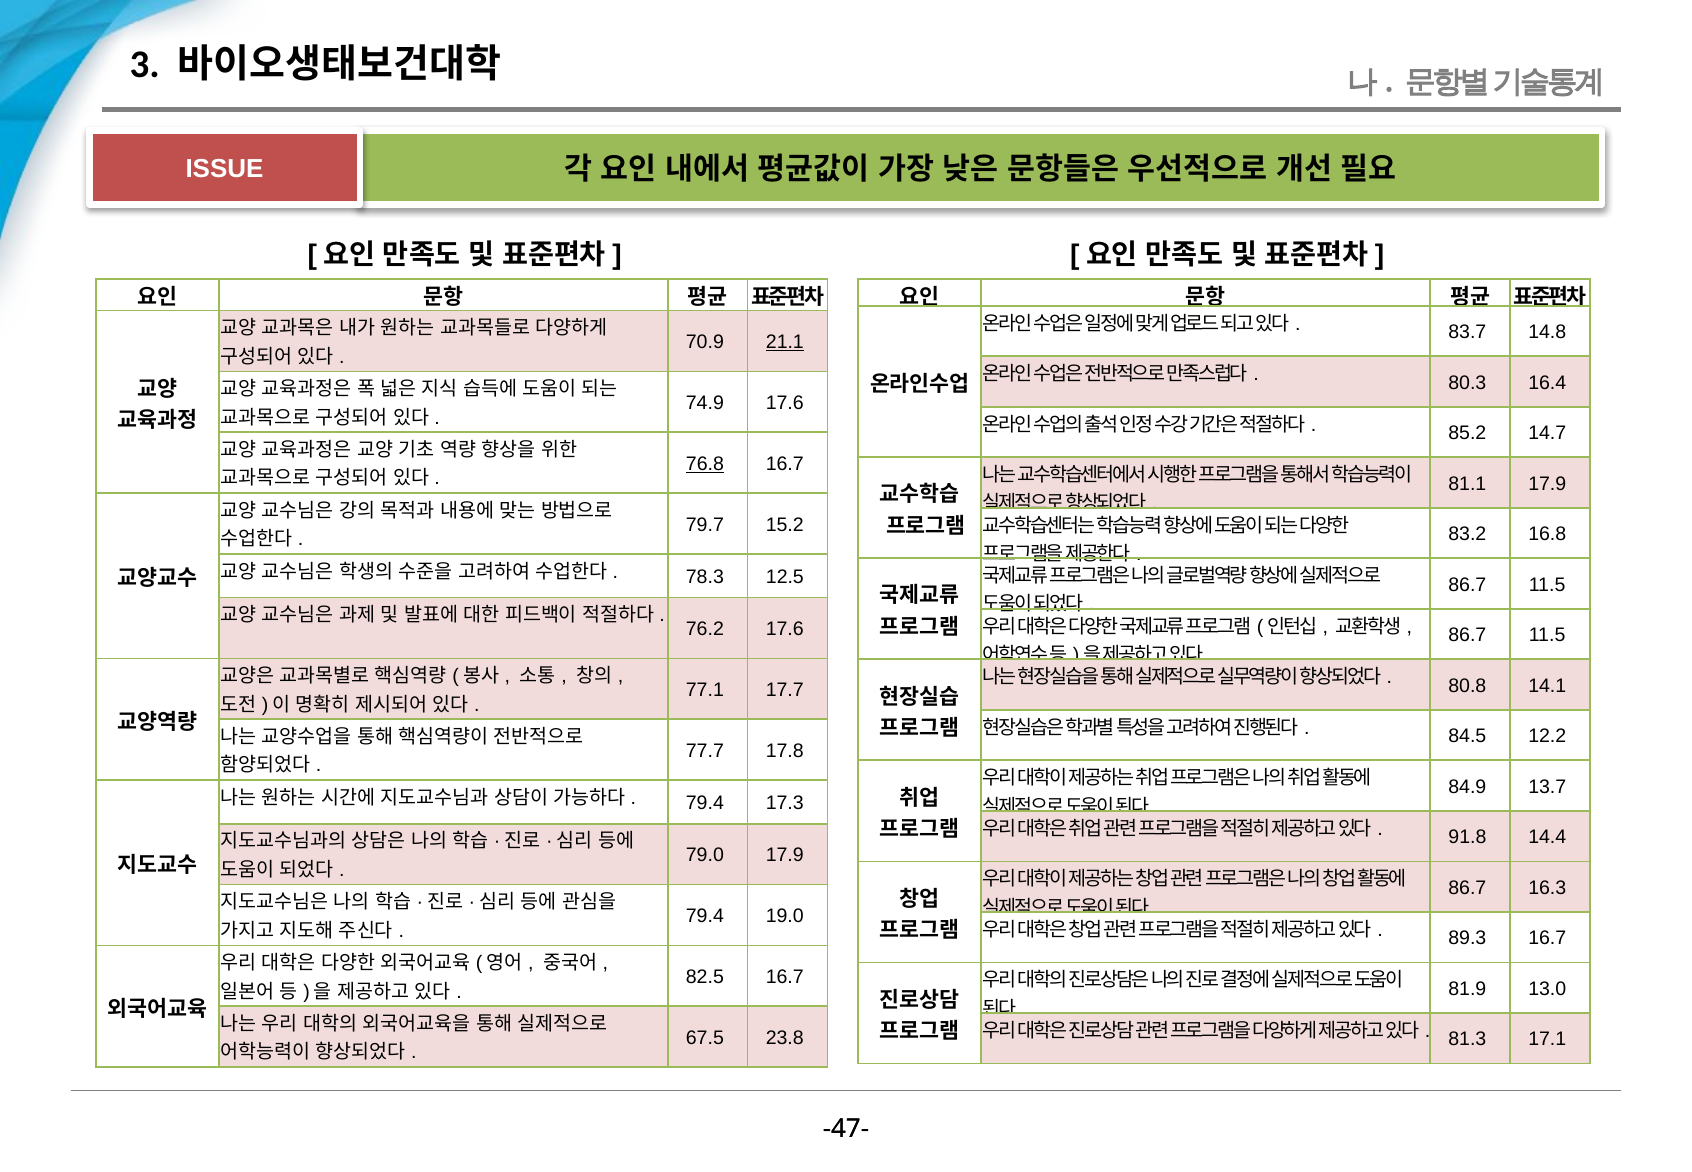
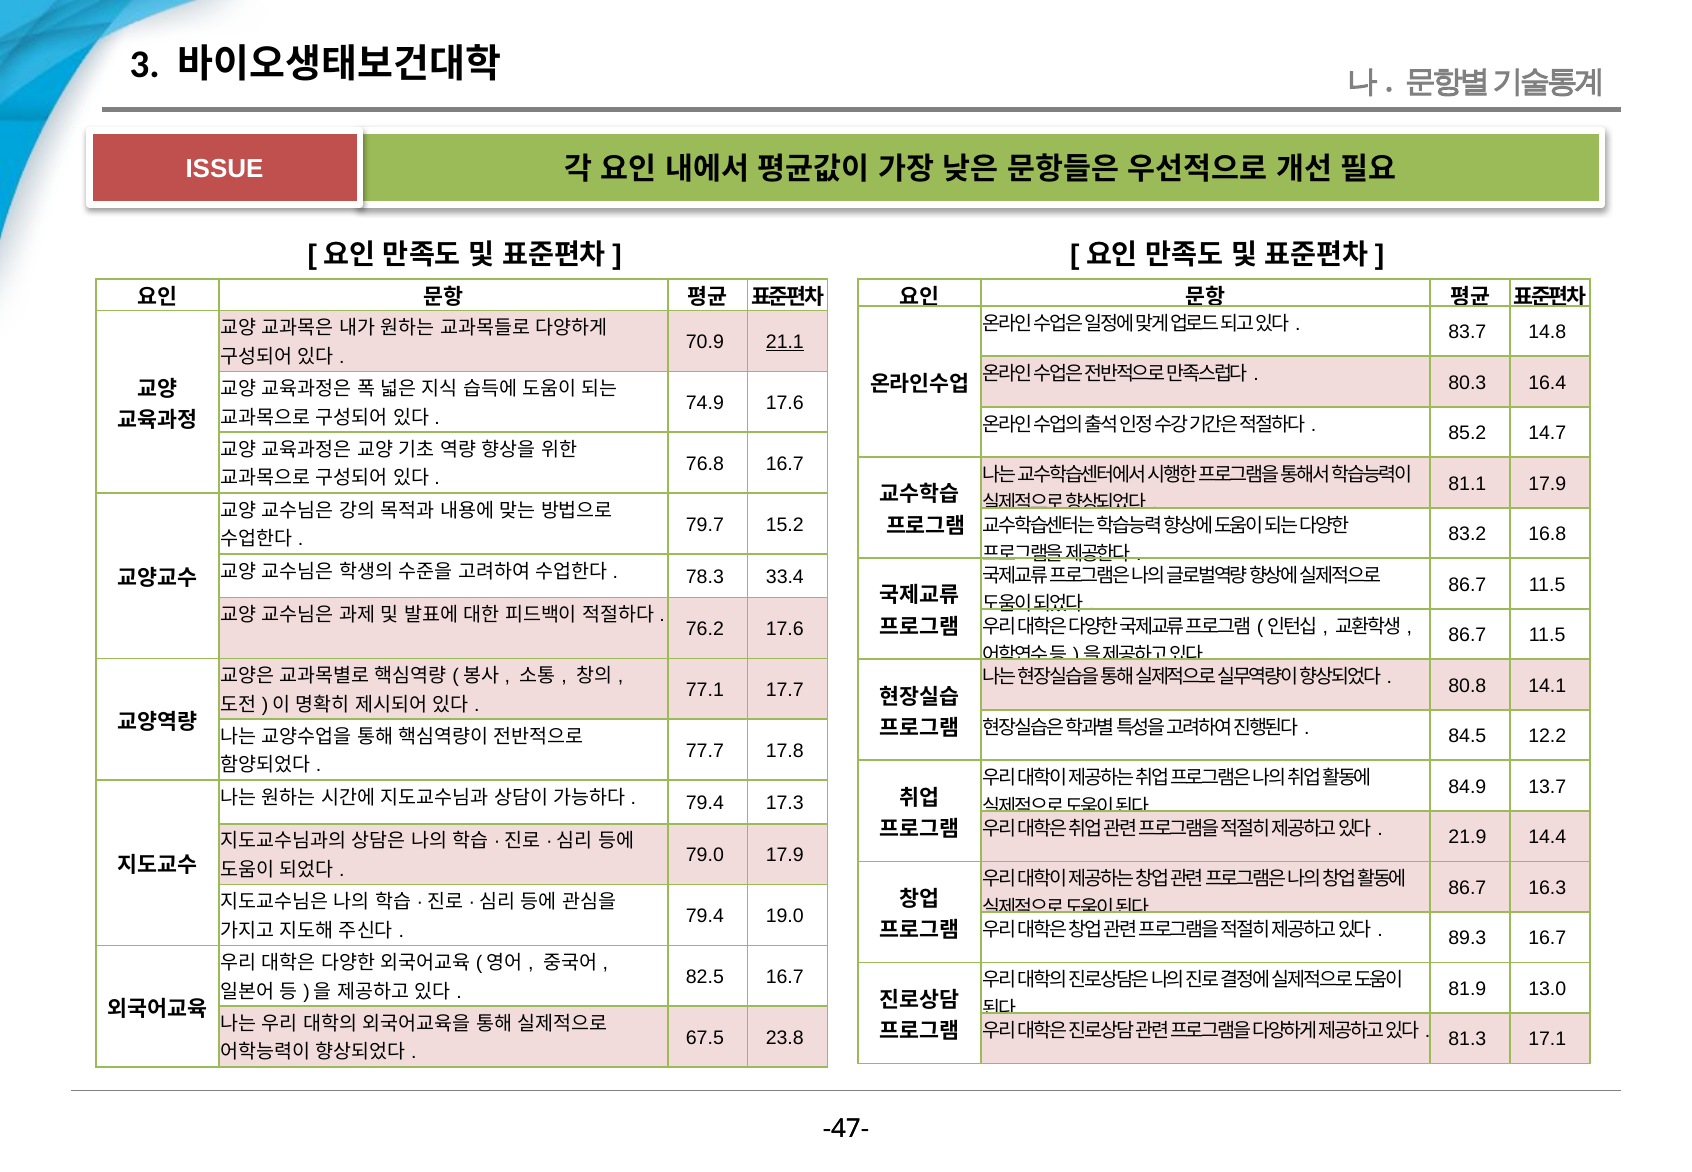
76.8 underline: present -> none
12.5: 12.5 -> 33.4
91.8: 91.8 -> 21.9
